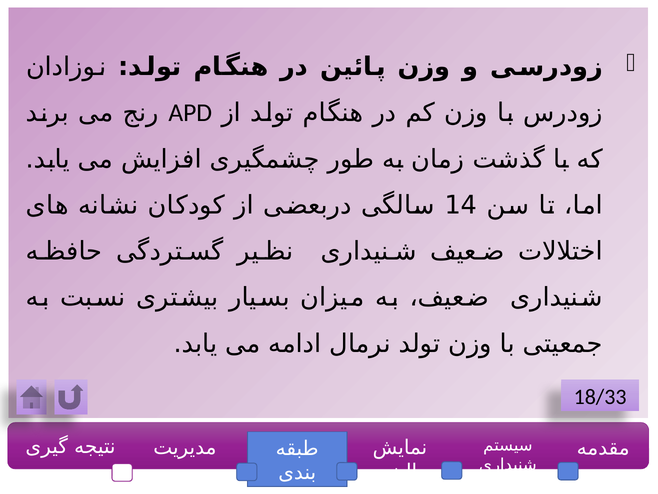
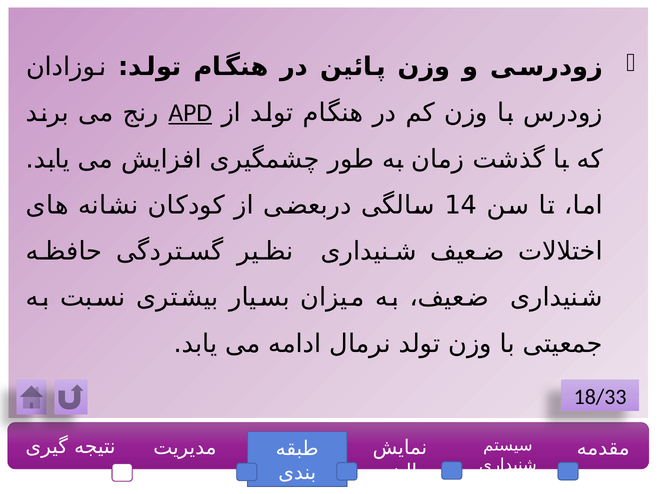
APD underline: none -> present
